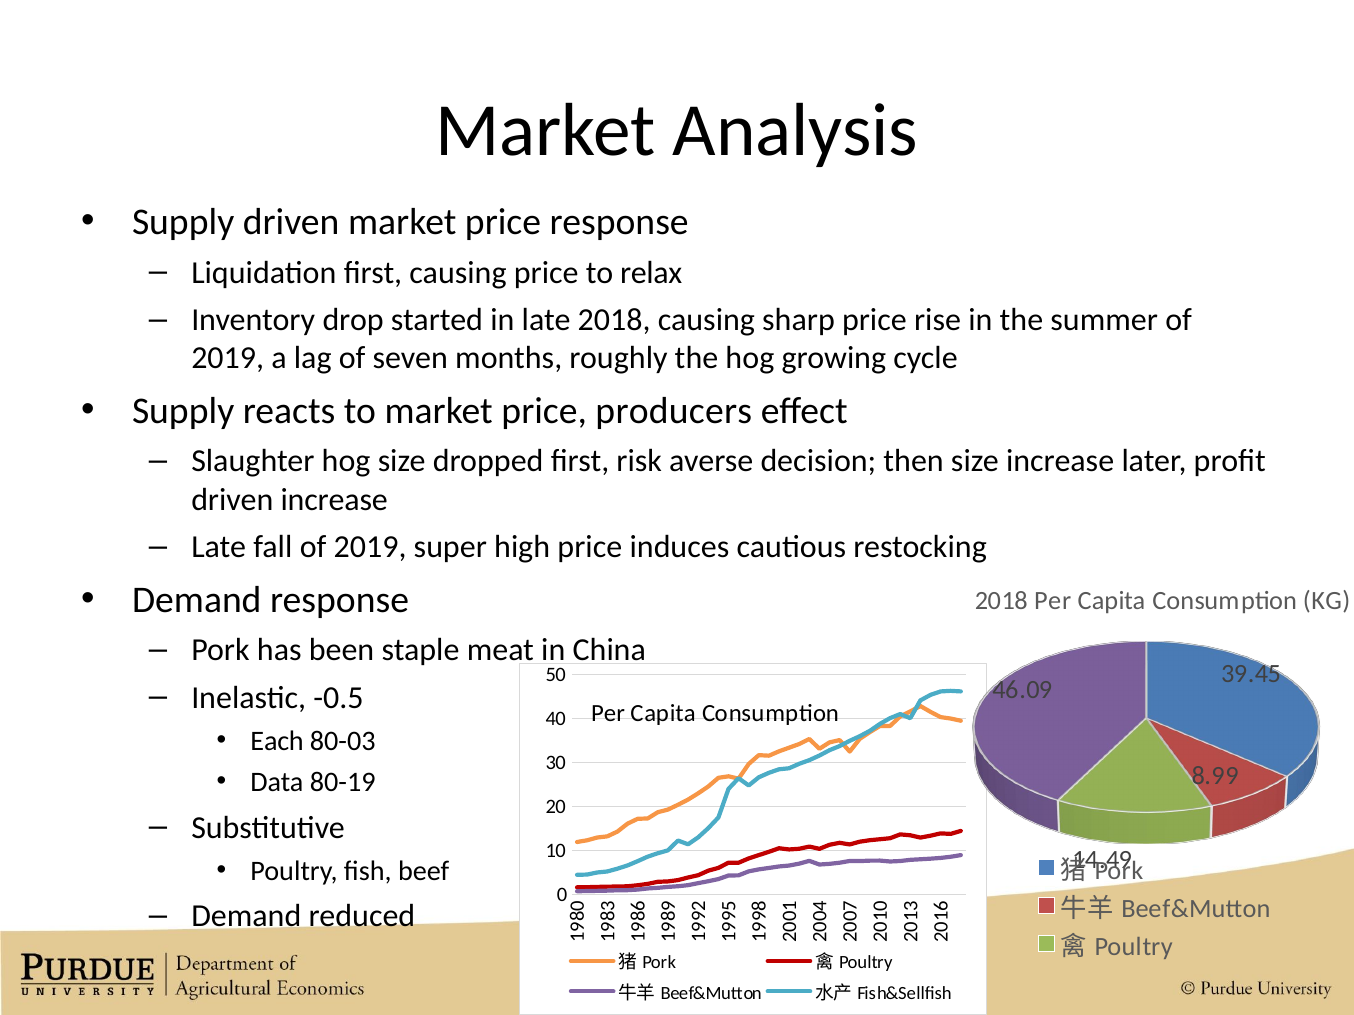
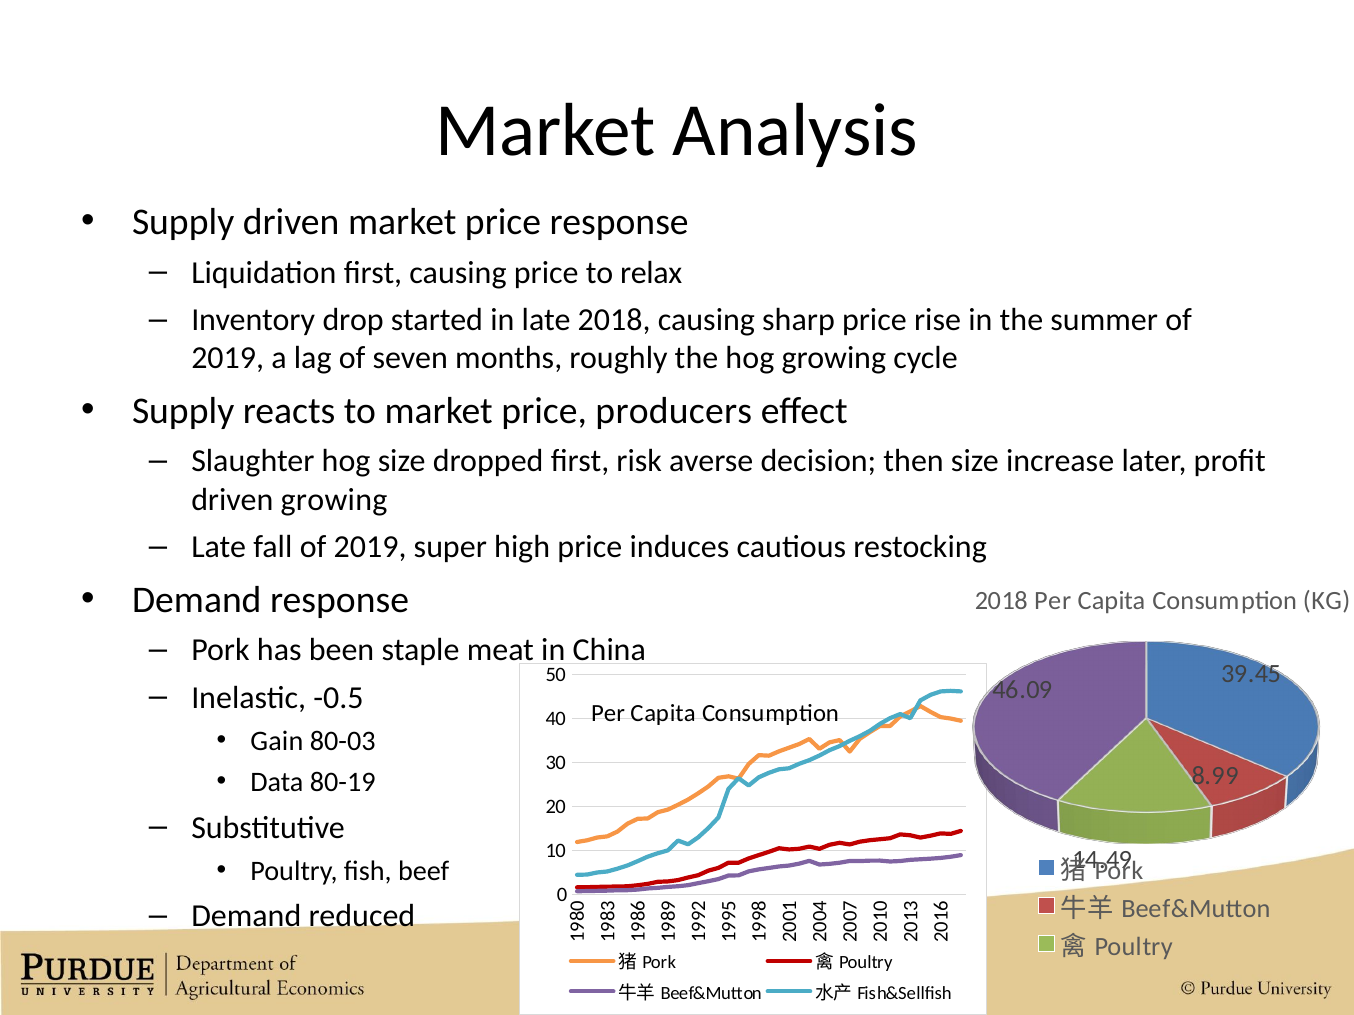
driven increase: increase -> growing
Each: Each -> Gain
